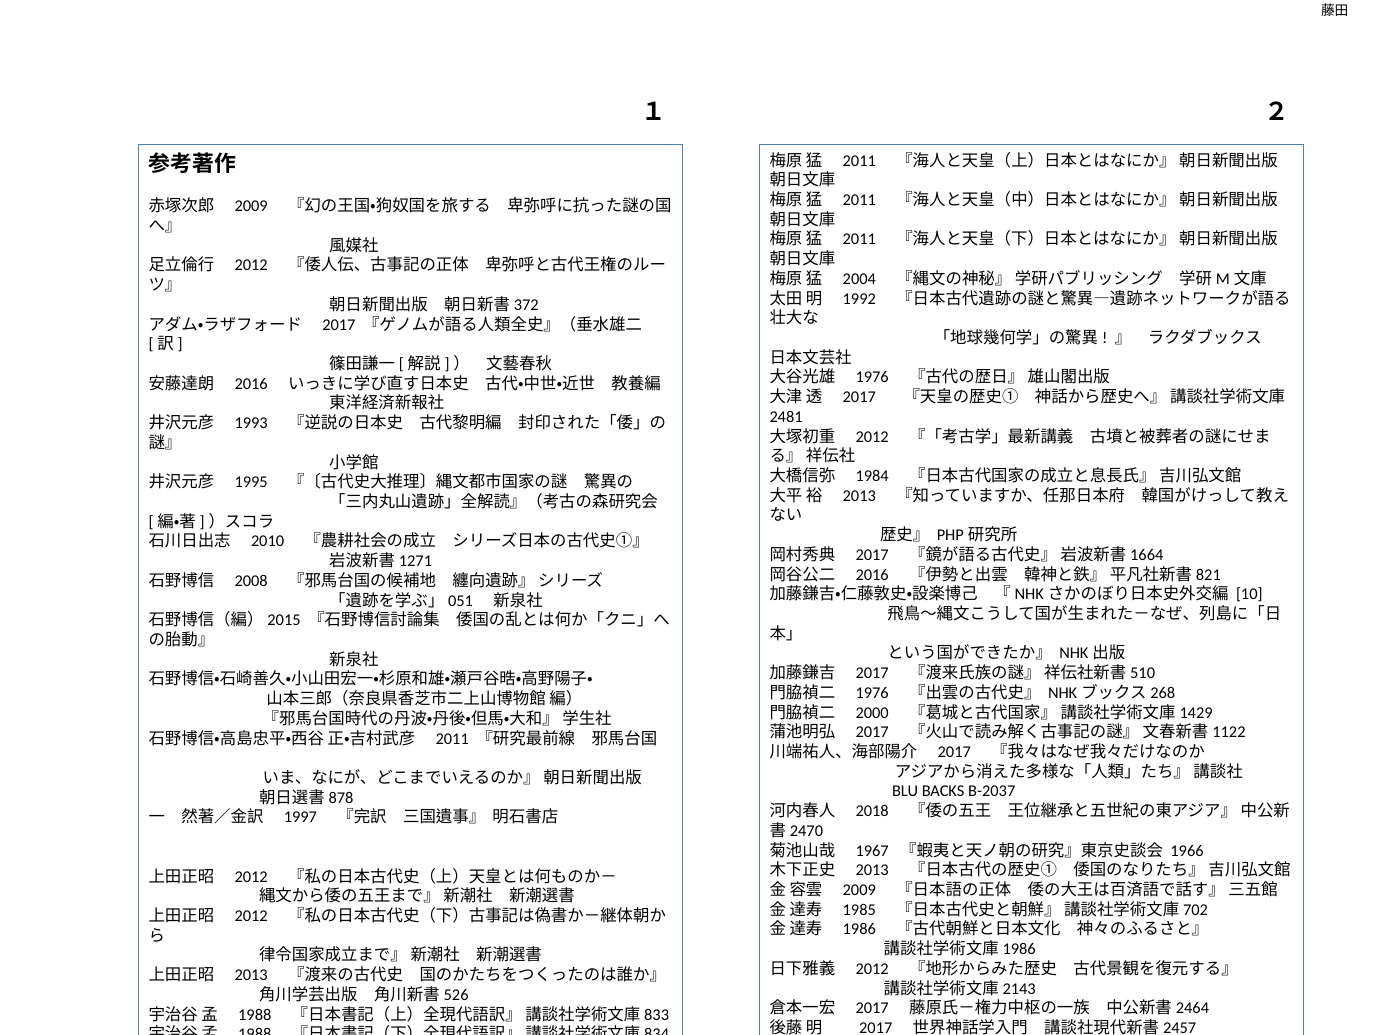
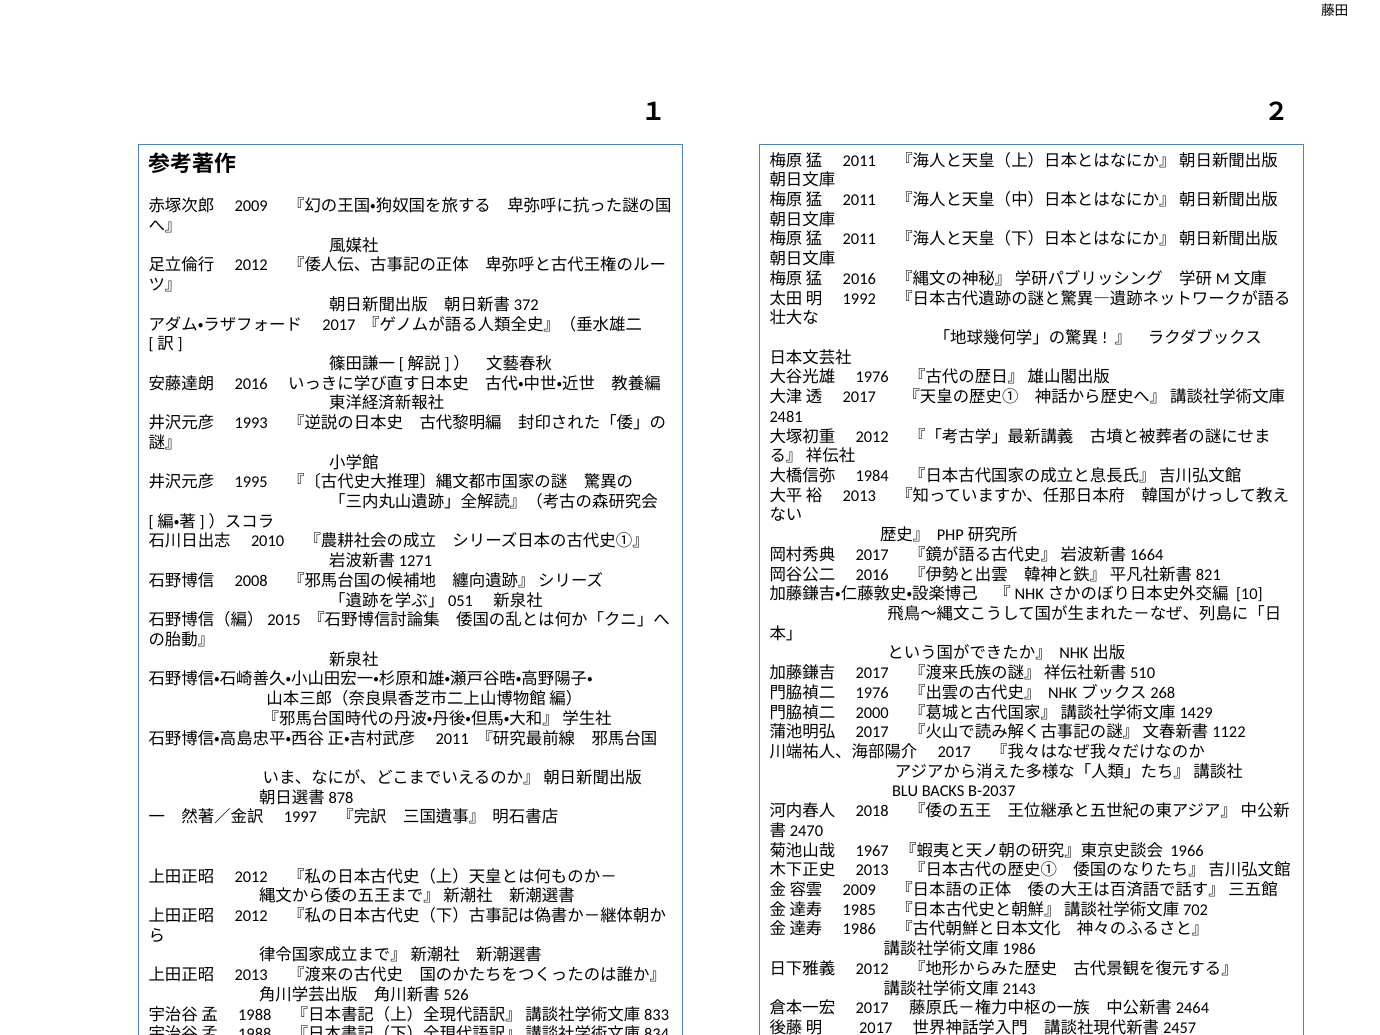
2004 at (859, 279): 2004 -> 2016
